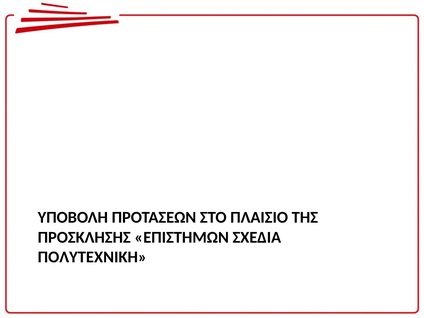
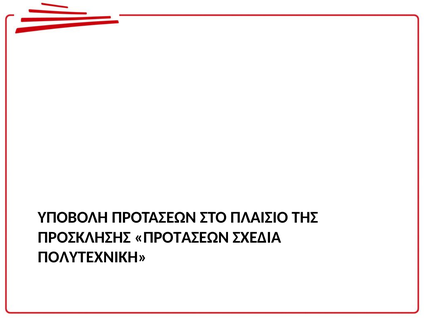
ΠΡΟΣΚΛΗΣΗΣ ΕΠΙΣΤΗΜΩΝ: ΕΠΙΣΤΗΜΩΝ -> ΠΡΟΤΑΣΕΩΝ
